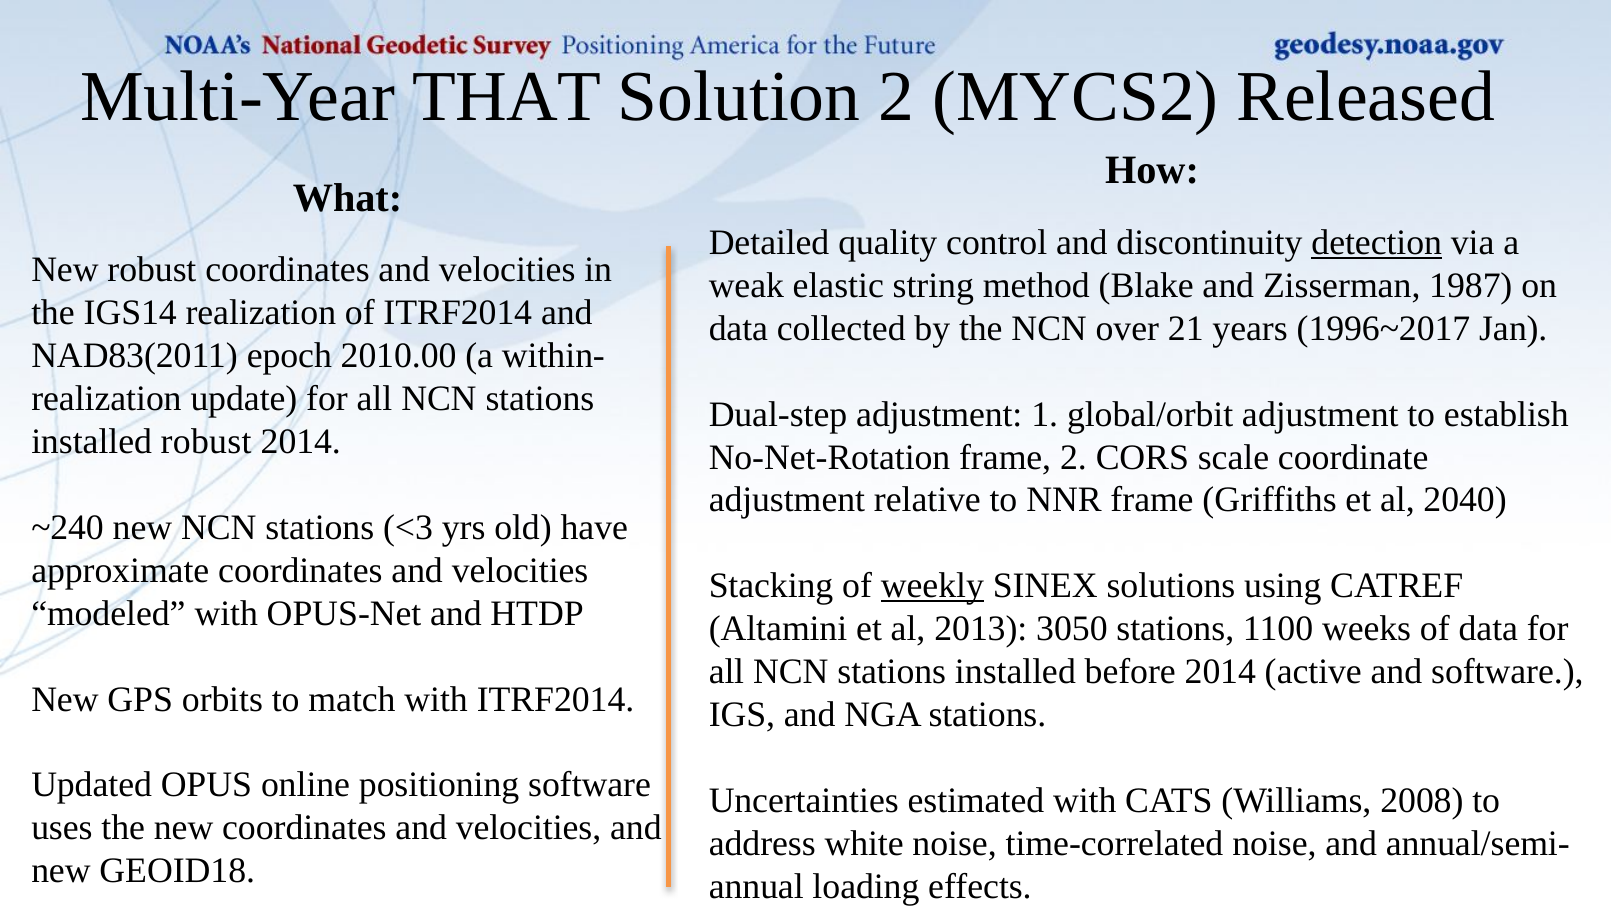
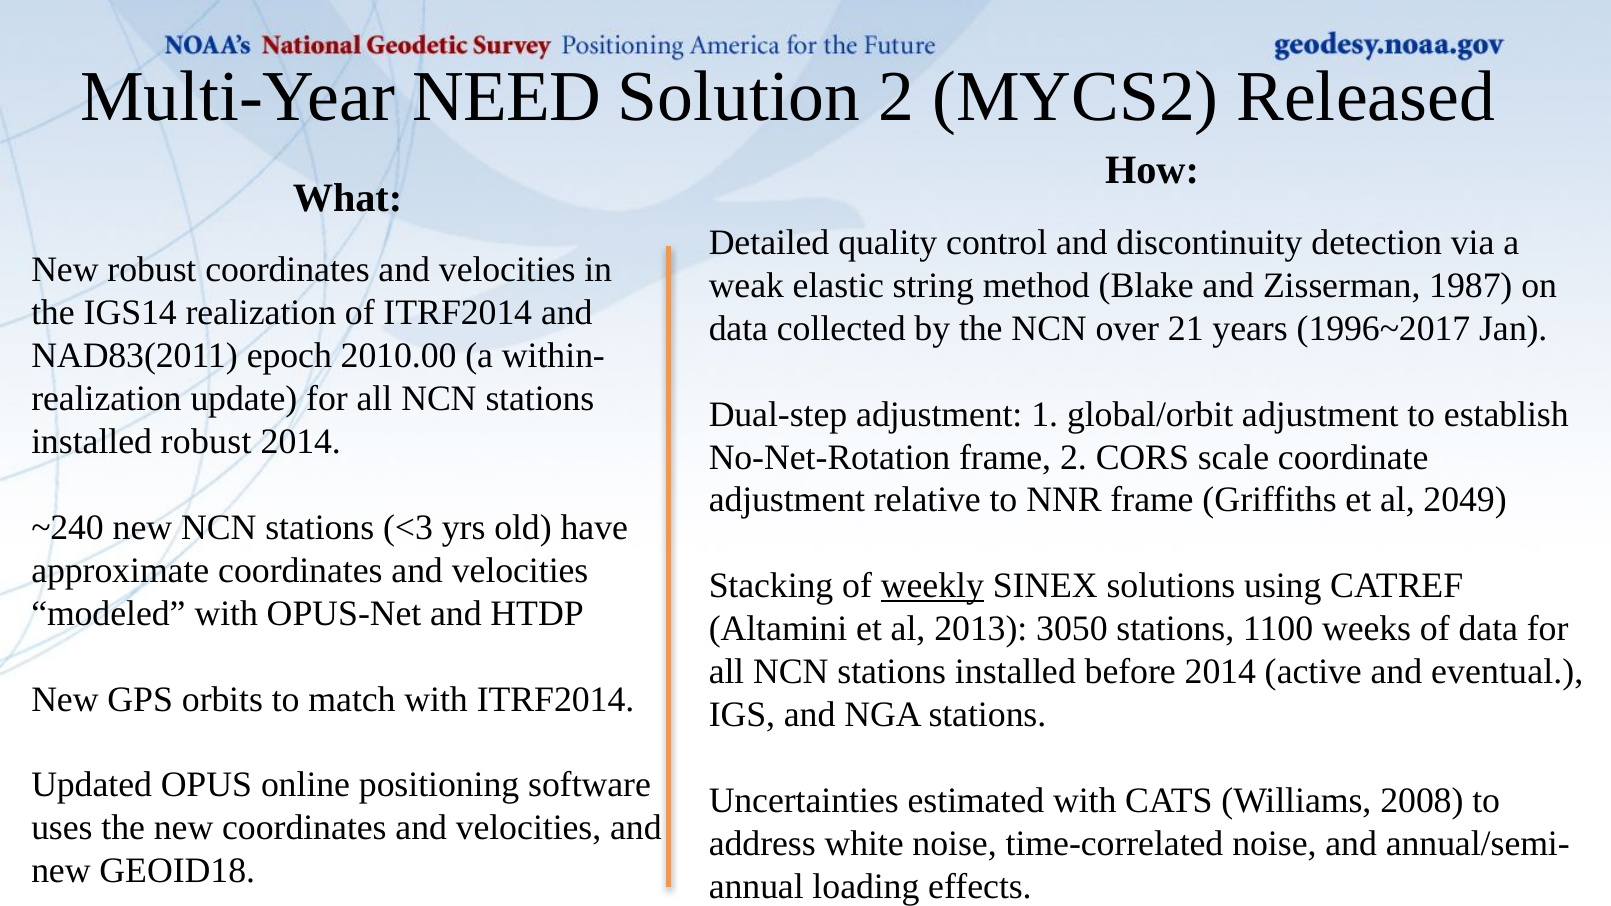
THAT: THAT -> NEED
detection underline: present -> none
2040: 2040 -> 2049
and software: software -> eventual
